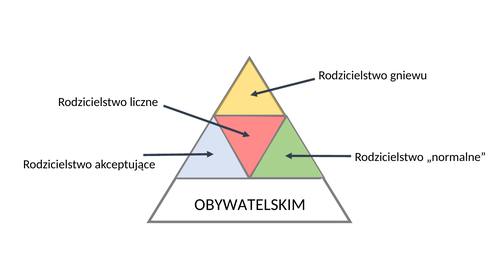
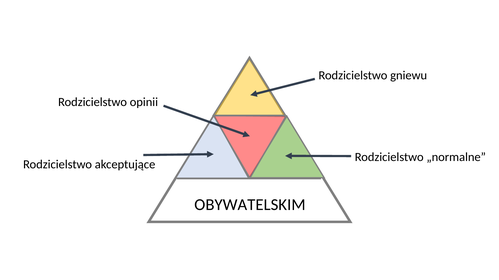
liczne: liczne -> opinii
